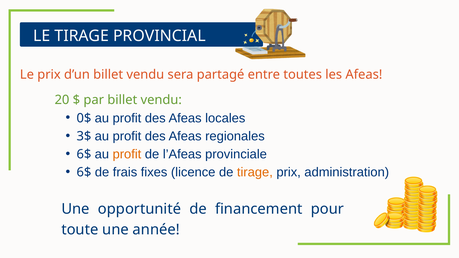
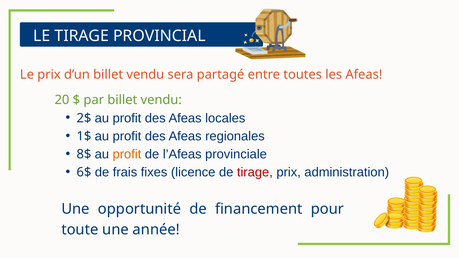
0$: 0$ -> 2$
3$: 3$ -> 1$
6$ at (84, 154): 6$ -> 8$
tirage at (255, 172) colour: orange -> red
